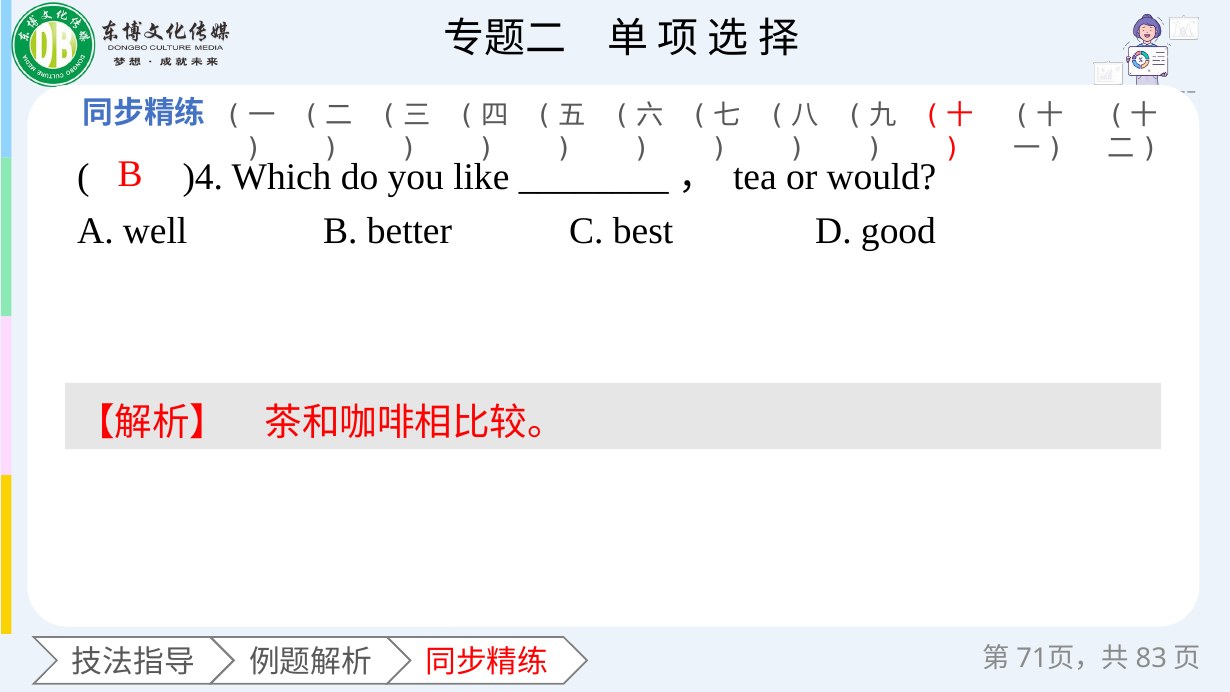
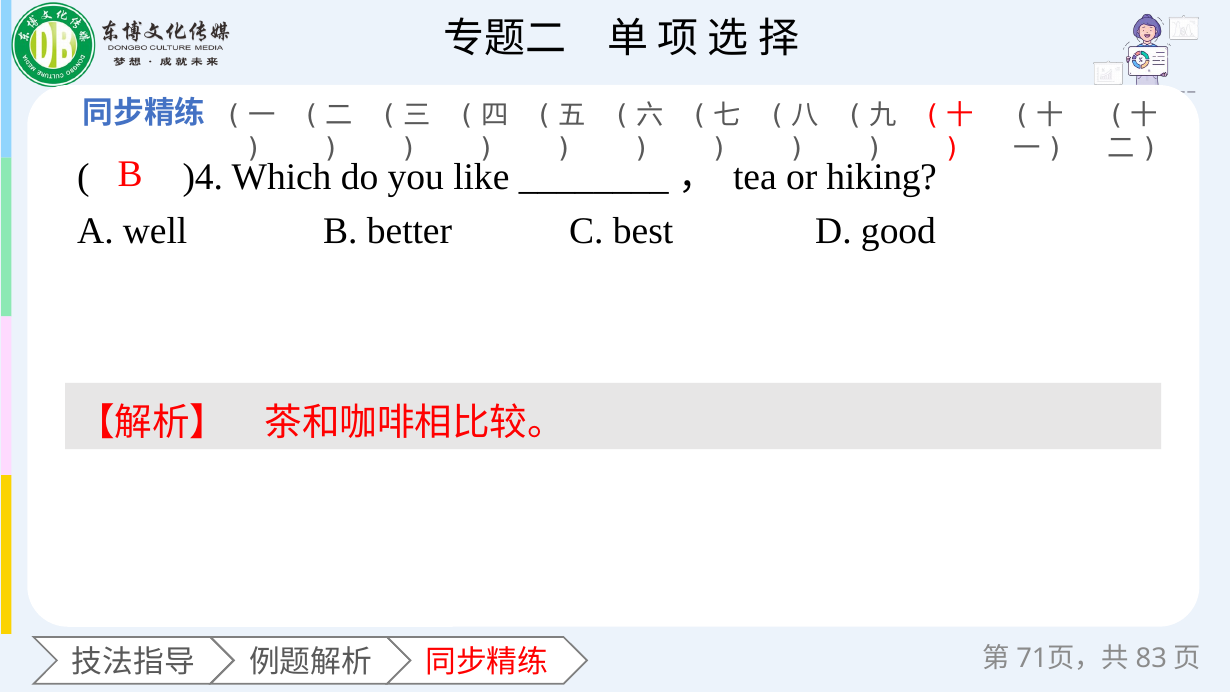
would: would -> hiking
